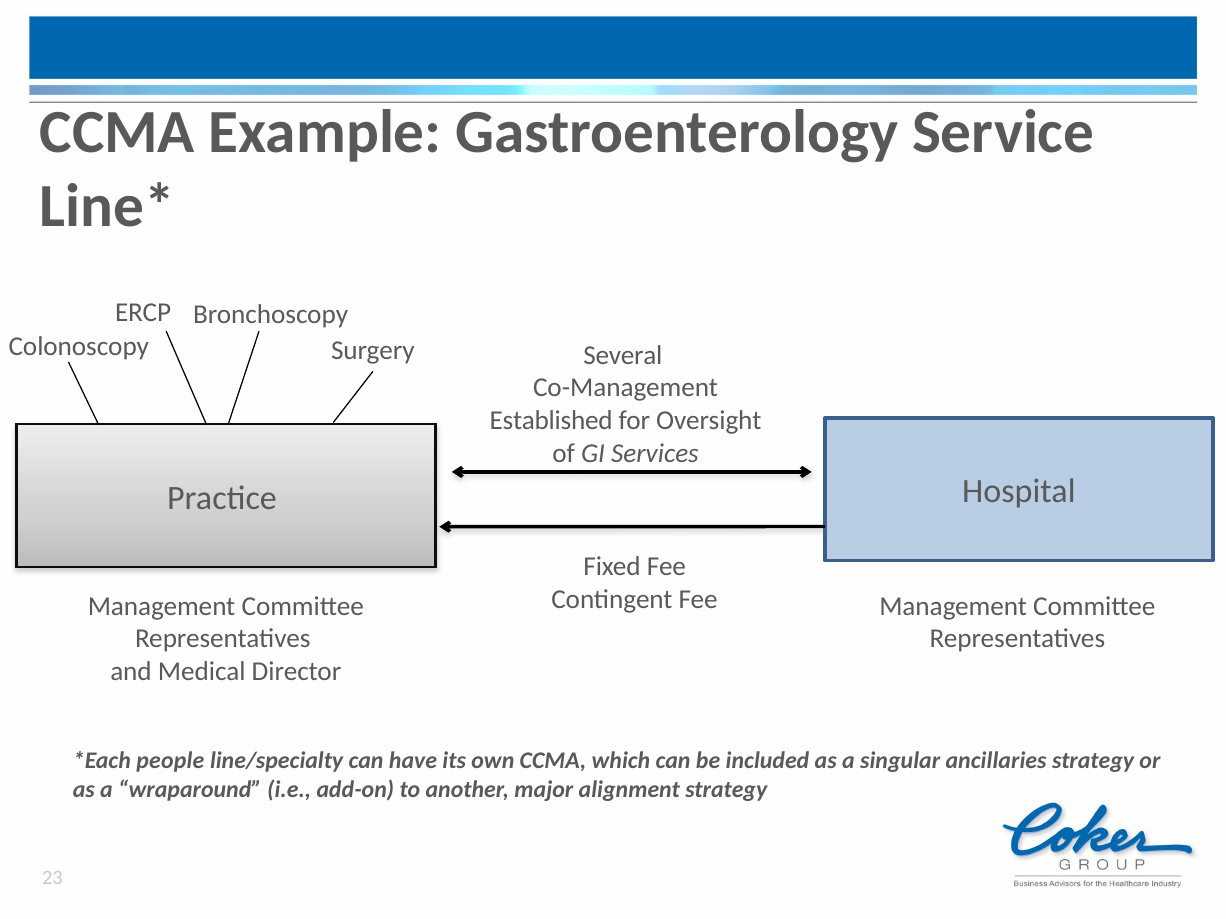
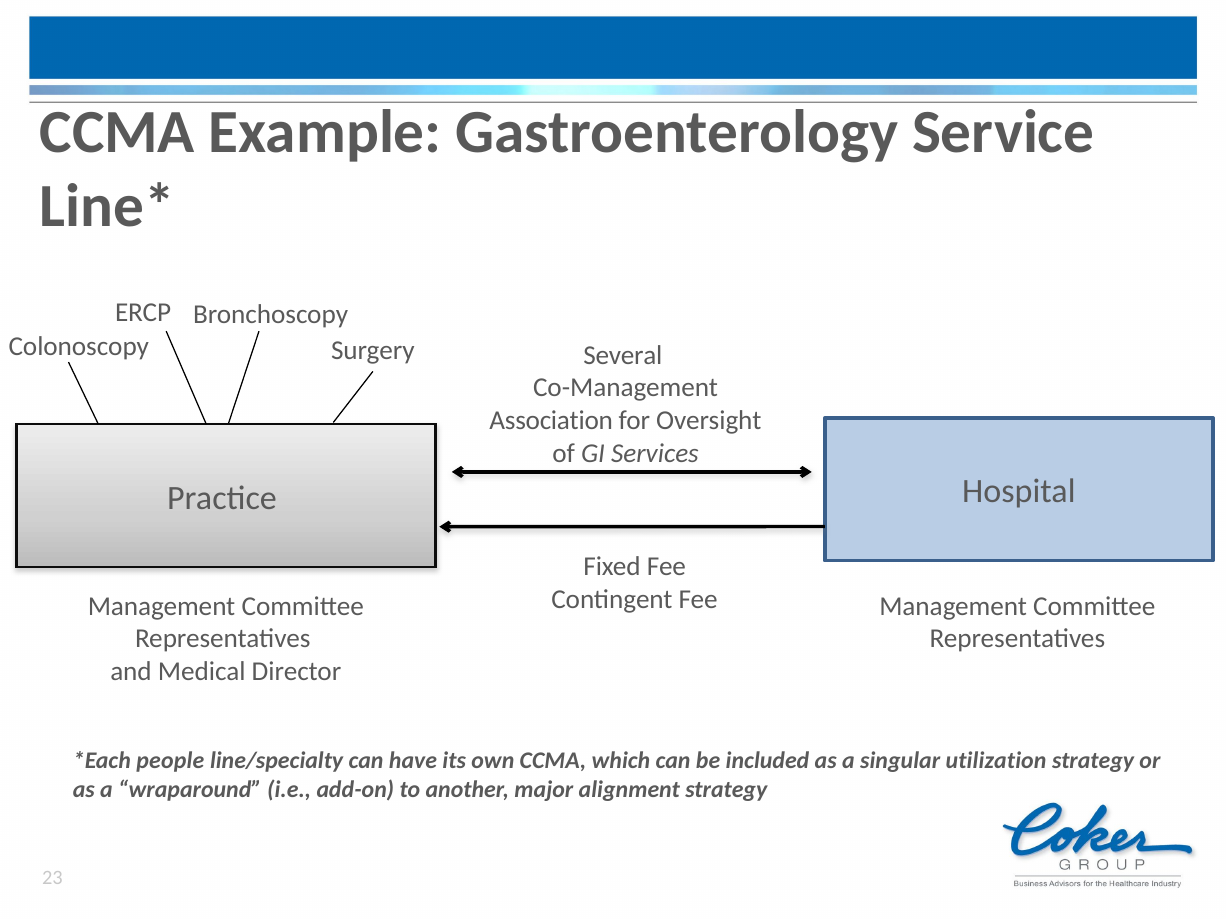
Established: Established -> Association
ancillaries: ancillaries -> utilization
